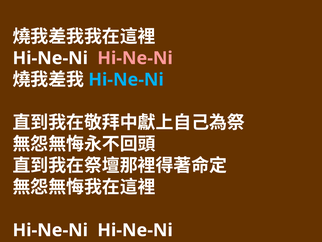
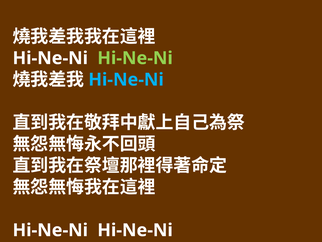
Hi-Ne-Ni at (135, 58) colour: pink -> light green
